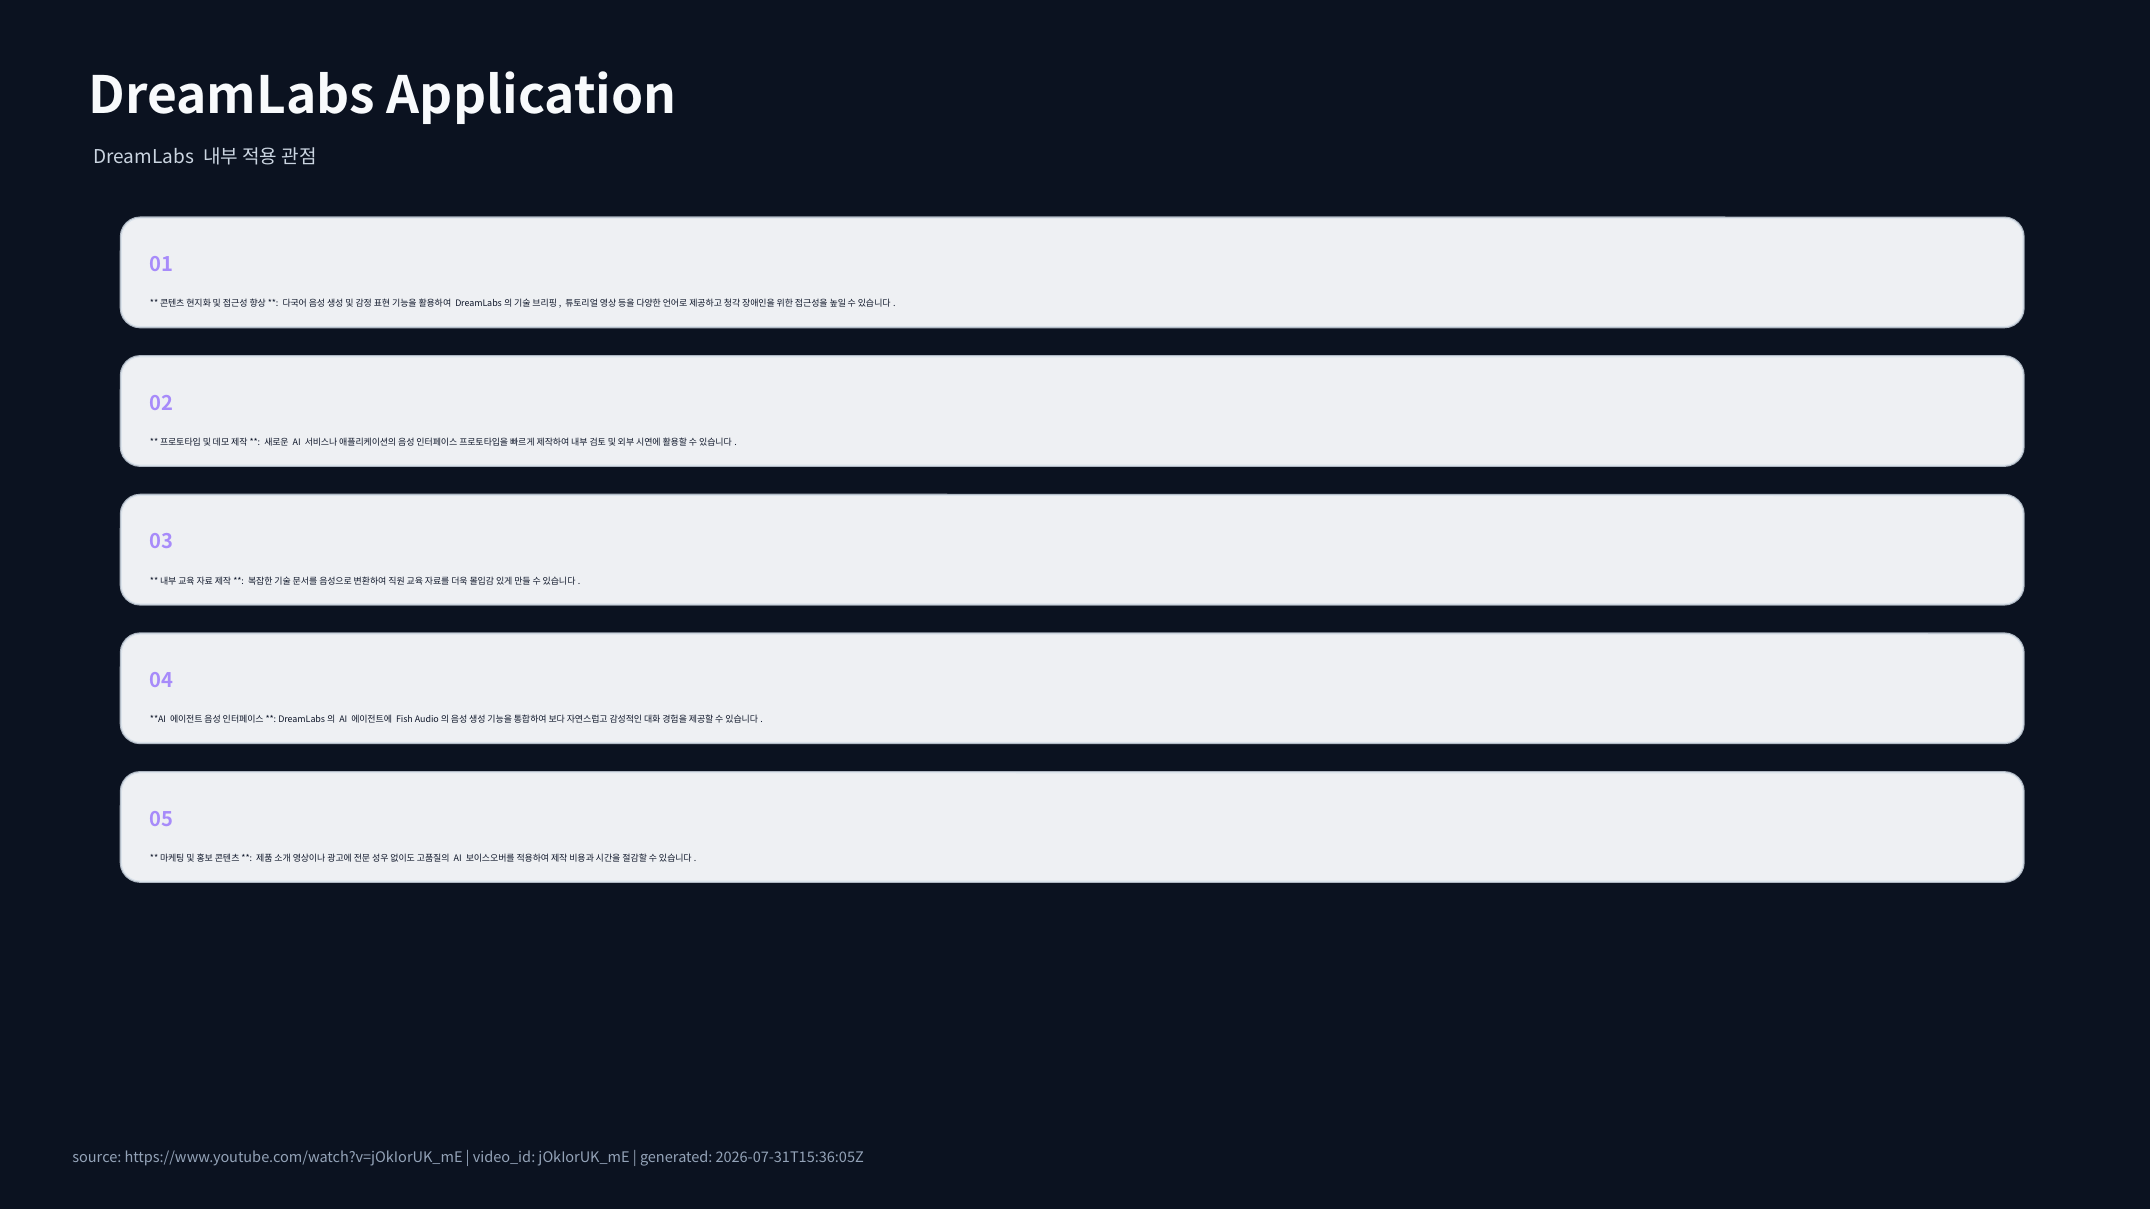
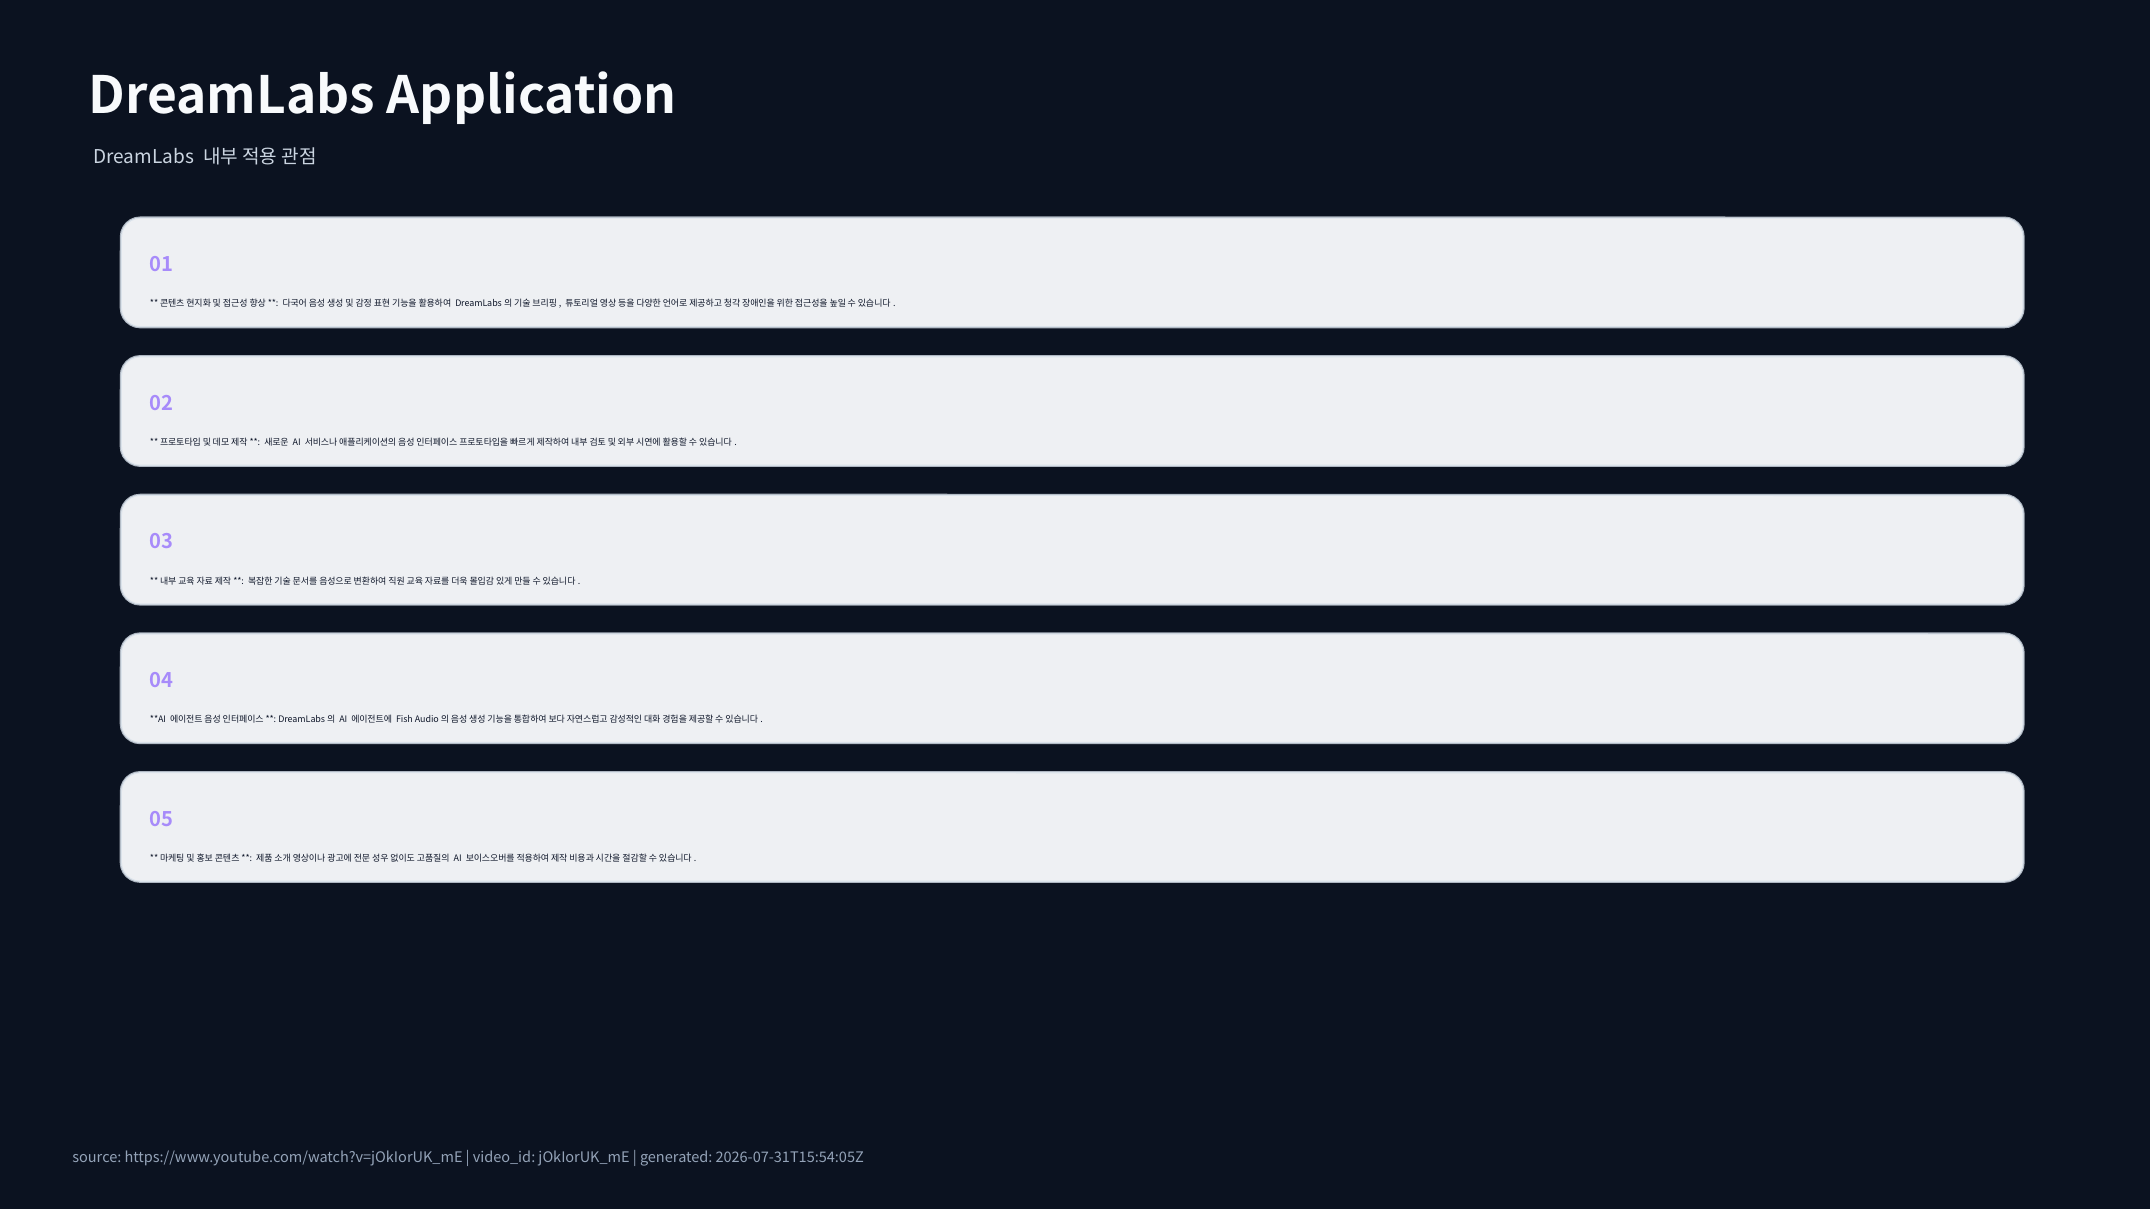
2026-07-31T15:36:05Z: 2026-07-31T15:36:05Z -> 2026-07-31T15:54:05Z
